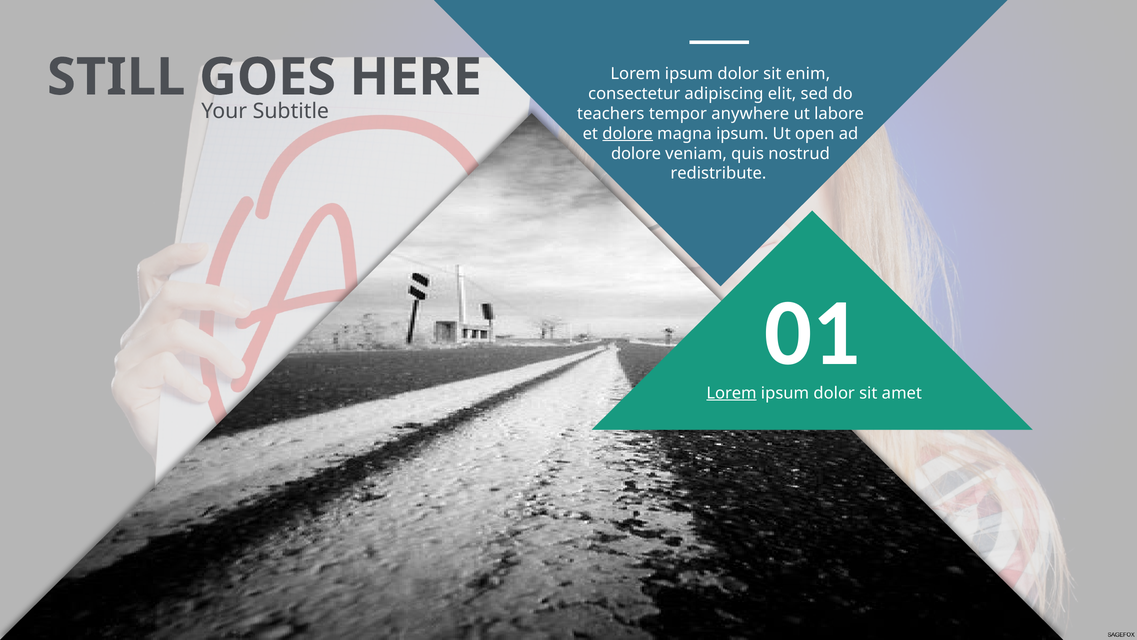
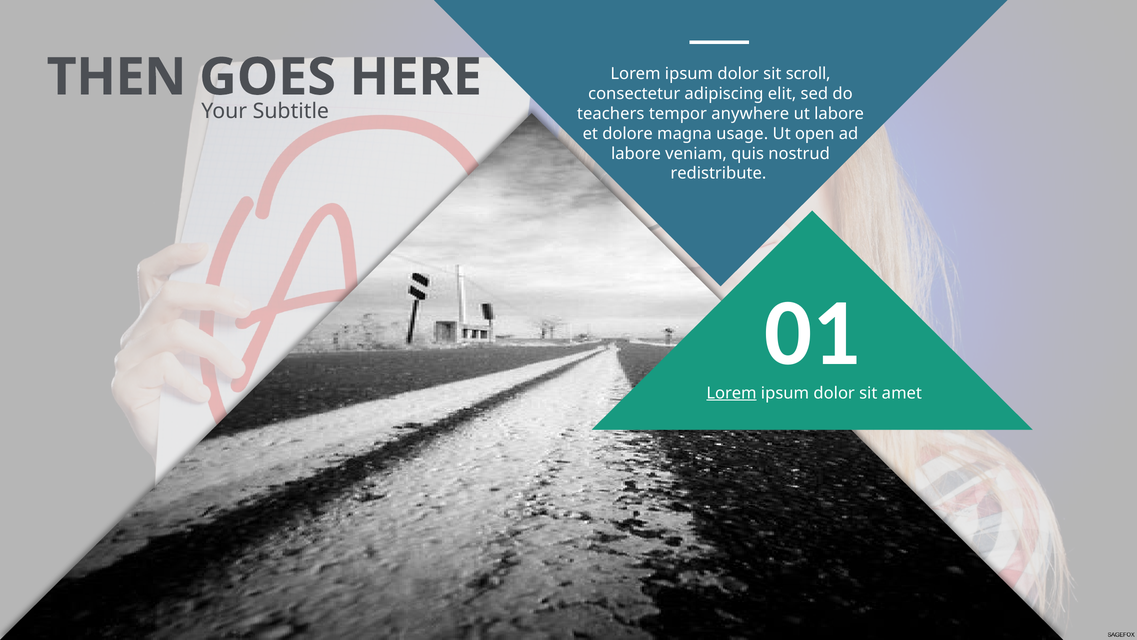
STILL: STILL -> THEN
enim: enim -> scroll
dolore at (628, 134) underline: present -> none
magna ipsum: ipsum -> usage
dolore at (636, 153): dolore -> labore
